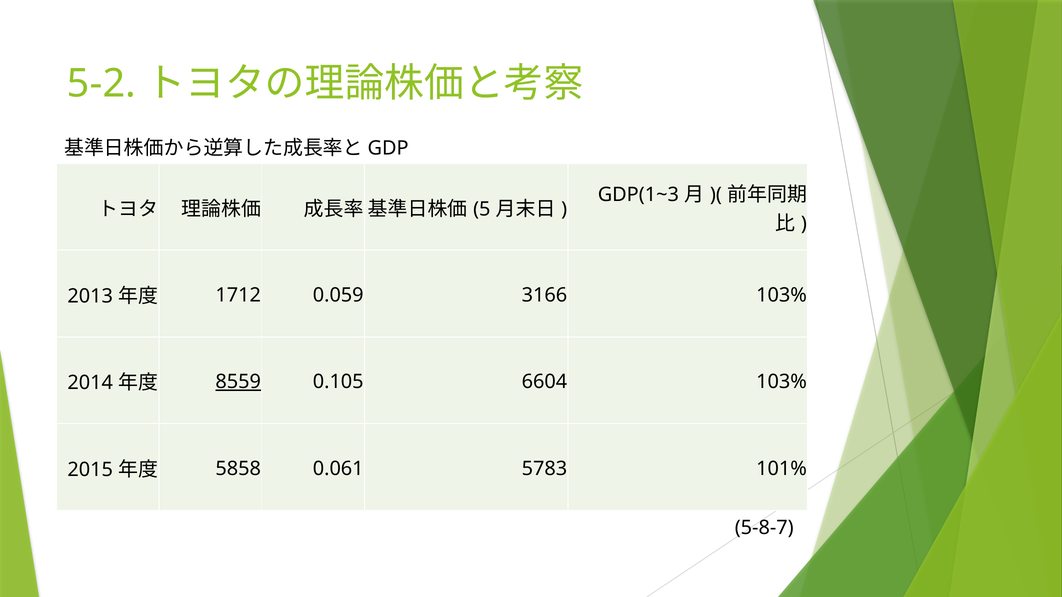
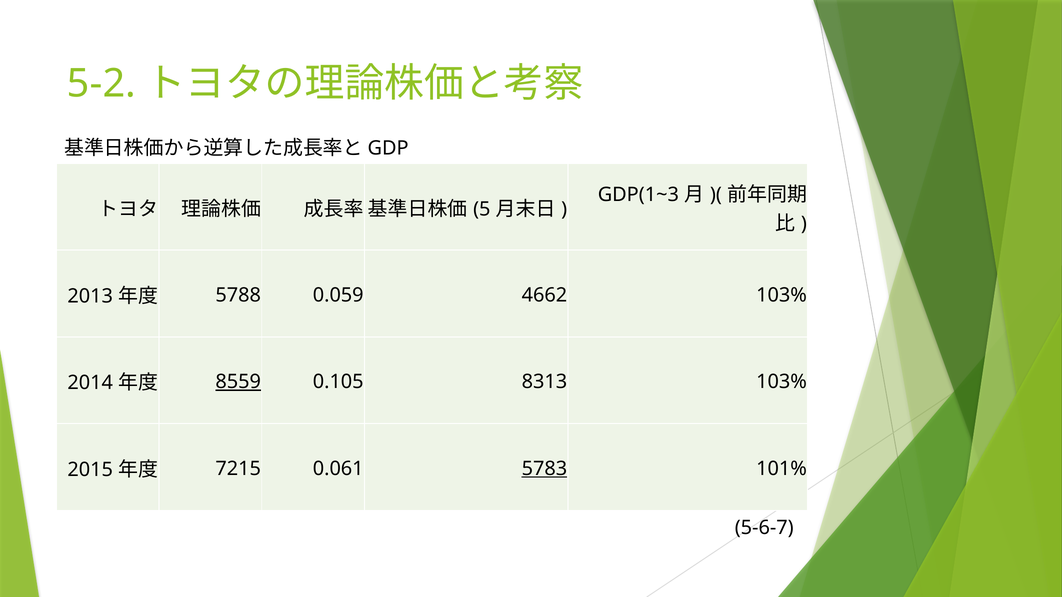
1712: 1712 -> 5788
3166: 3166 -> 4662
6604: 6604 -> 8313
5858: 5858 -> 7215
5783 underline: none -> present
5-8-7: 5-8-7 -> 5-6-7
